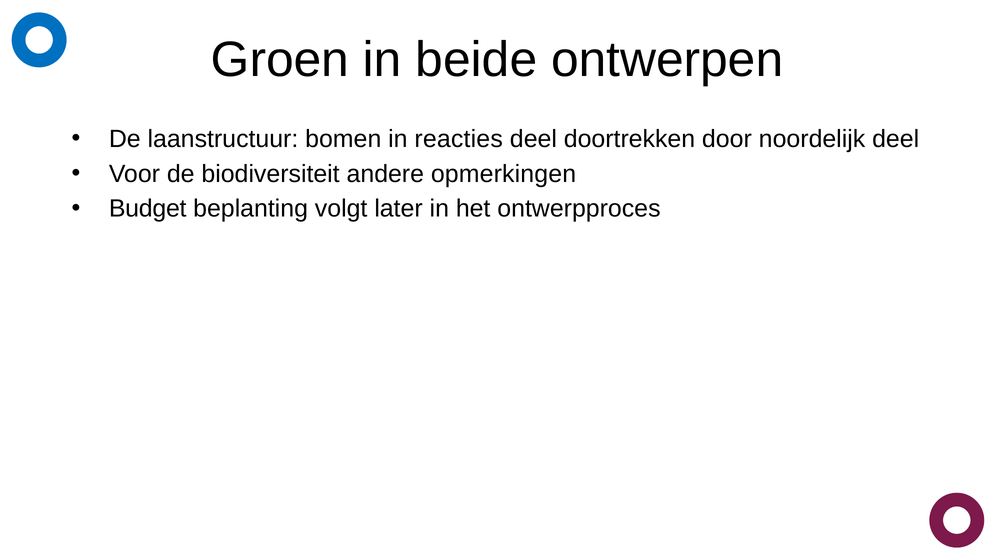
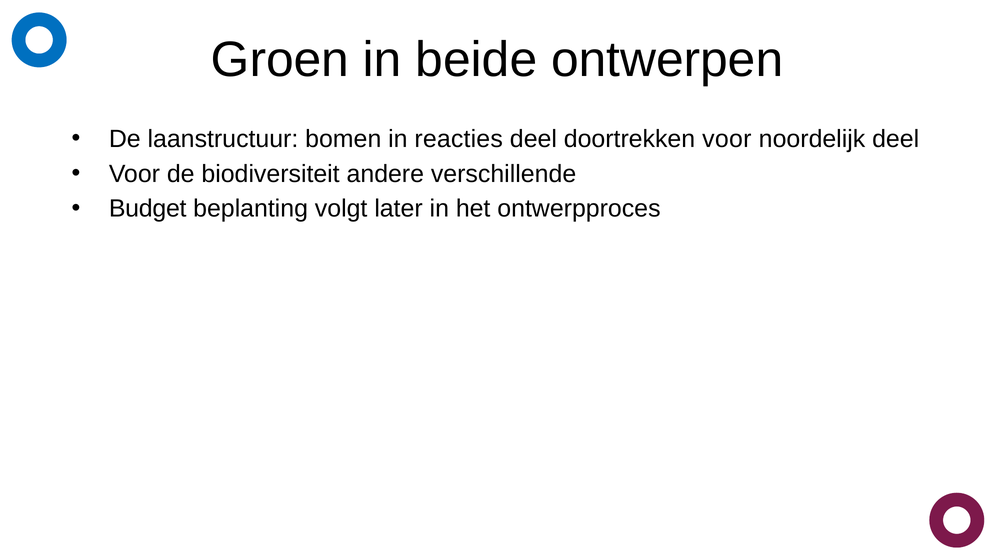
doortrekken door: door -> voor
opmerkingen: opmerkingen -> verschillende
